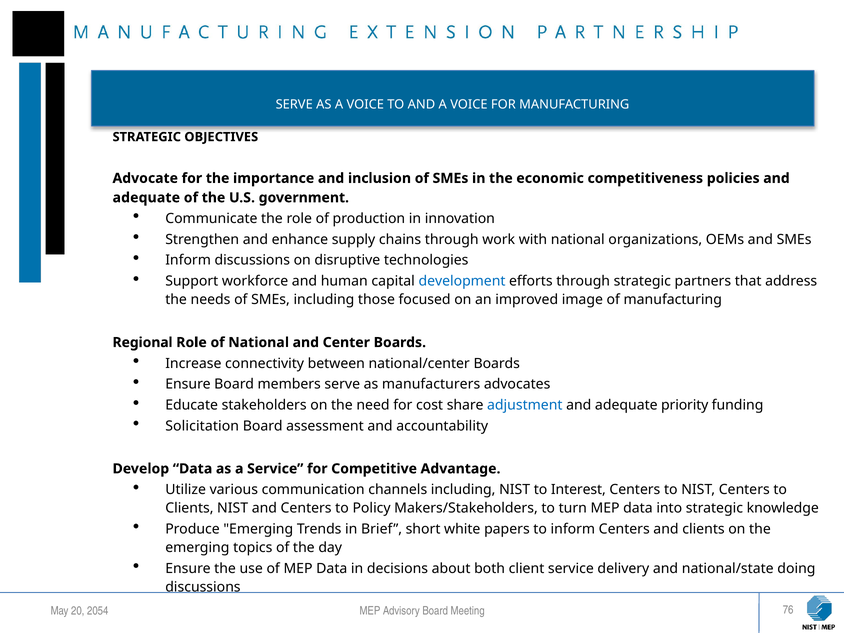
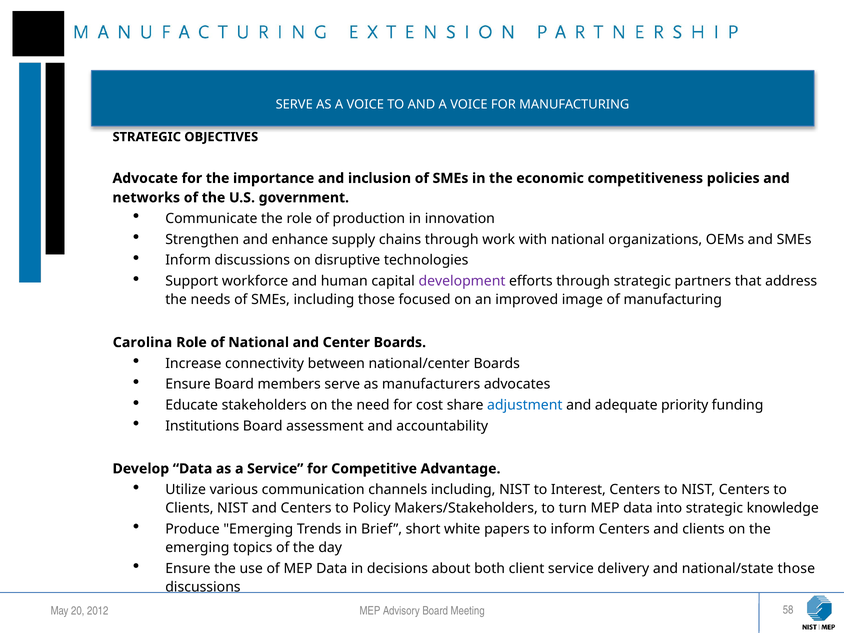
adequate at (146, 198): adequate -> networks
development colour: blue -> purple
Regional: Regional -> Carolina
Solicitation: Solicitation -> Institutions
national/state doing: doing -> those
2054: 2054 -> 2012
76: 76 -> 58
